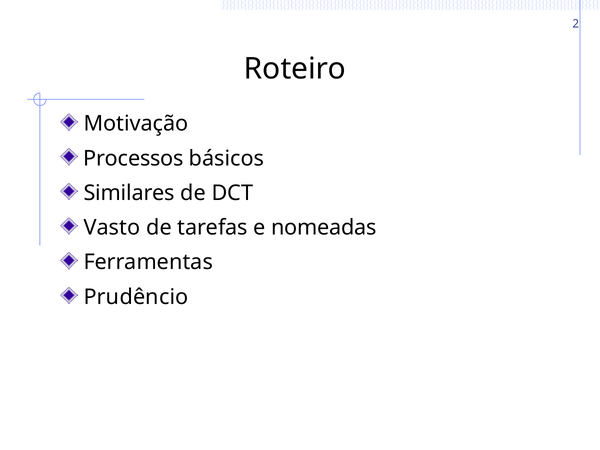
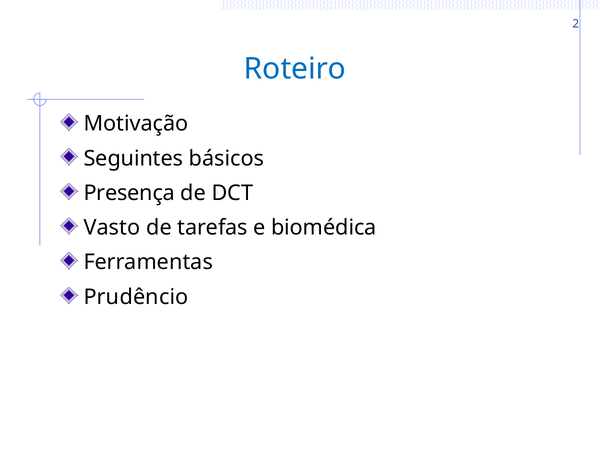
Roteiro colour: black -> blue
Processos: Processos -> Seguintes
Similares: Similares -> Presença
nomeadas: nomeadas -> biomédica
